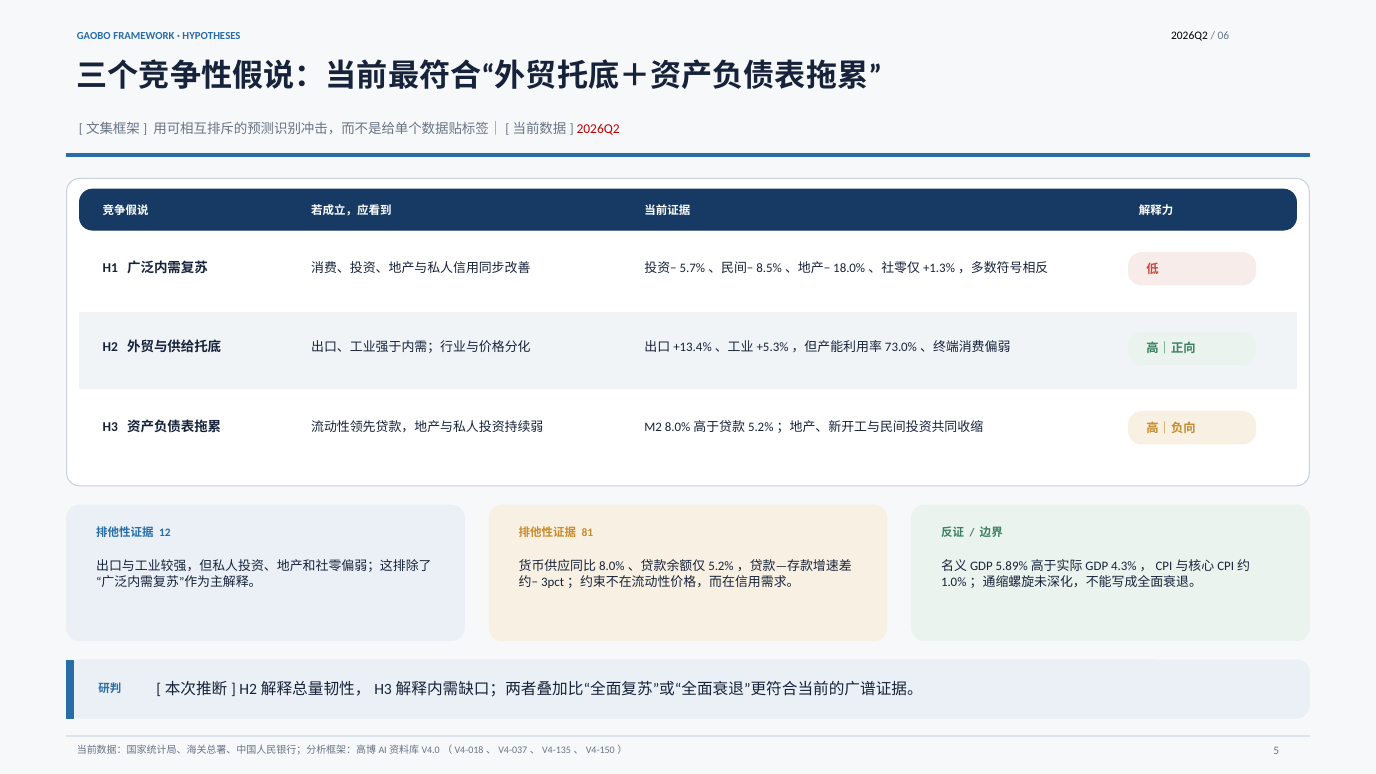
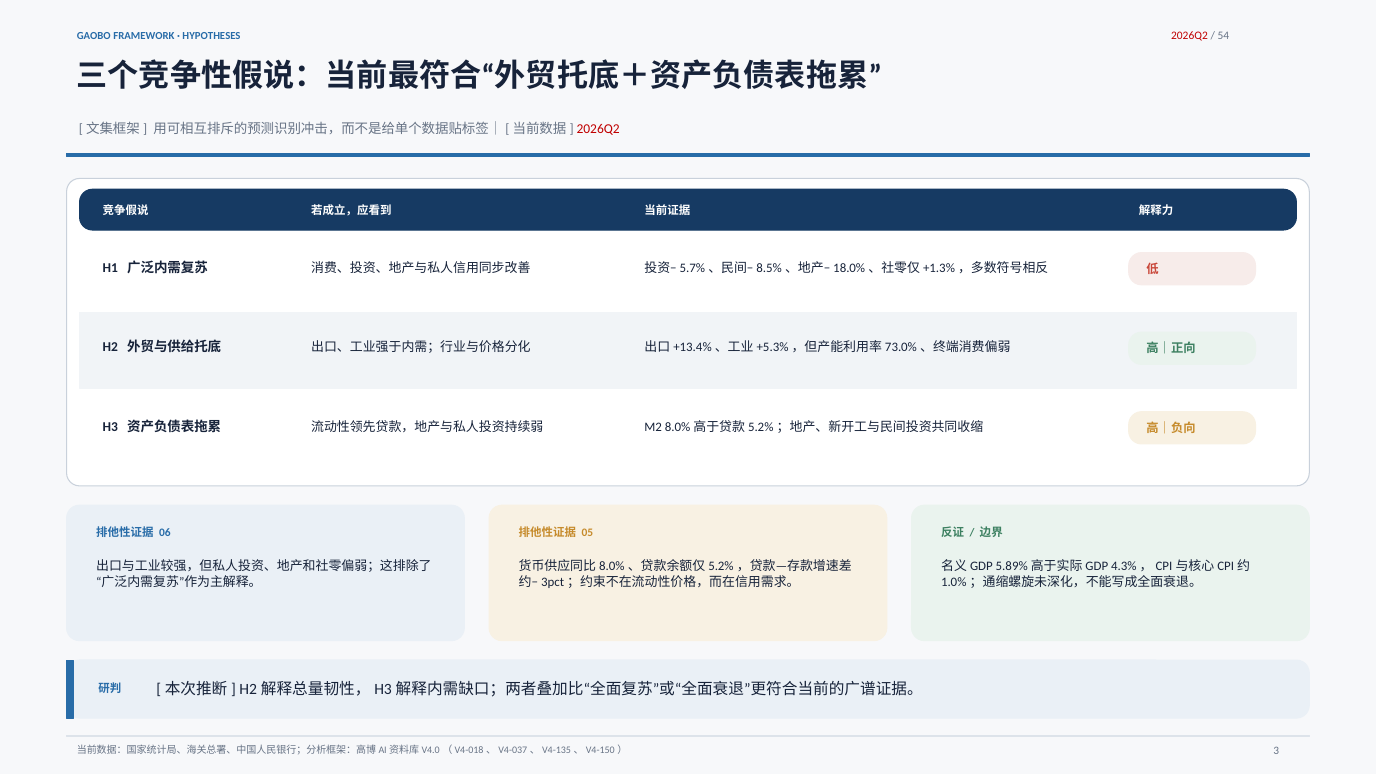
2026Q2 at (1189, 36) colour: black -> red
06: 06 -> 54
12: 12 -> 06
81: 81 -> 05
5: 5 -> 3
